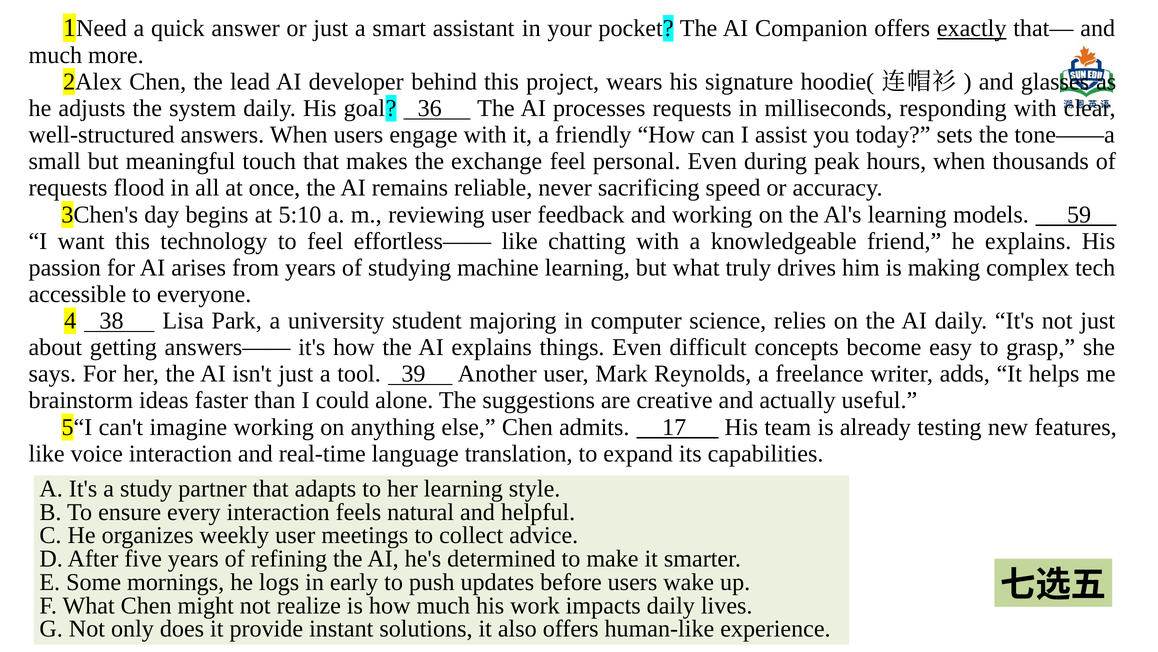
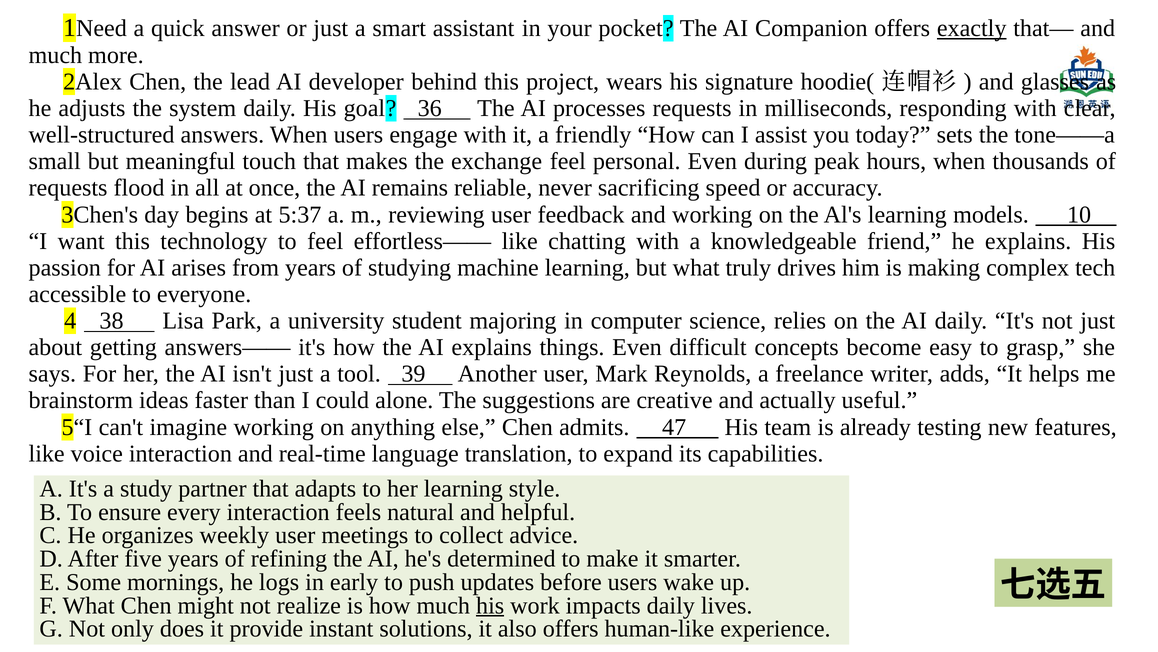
5:10: 5:10 -> 5:37
59: 59 -> 10
17: 17 -> 47
his at (490, 605) underline: none -> present
